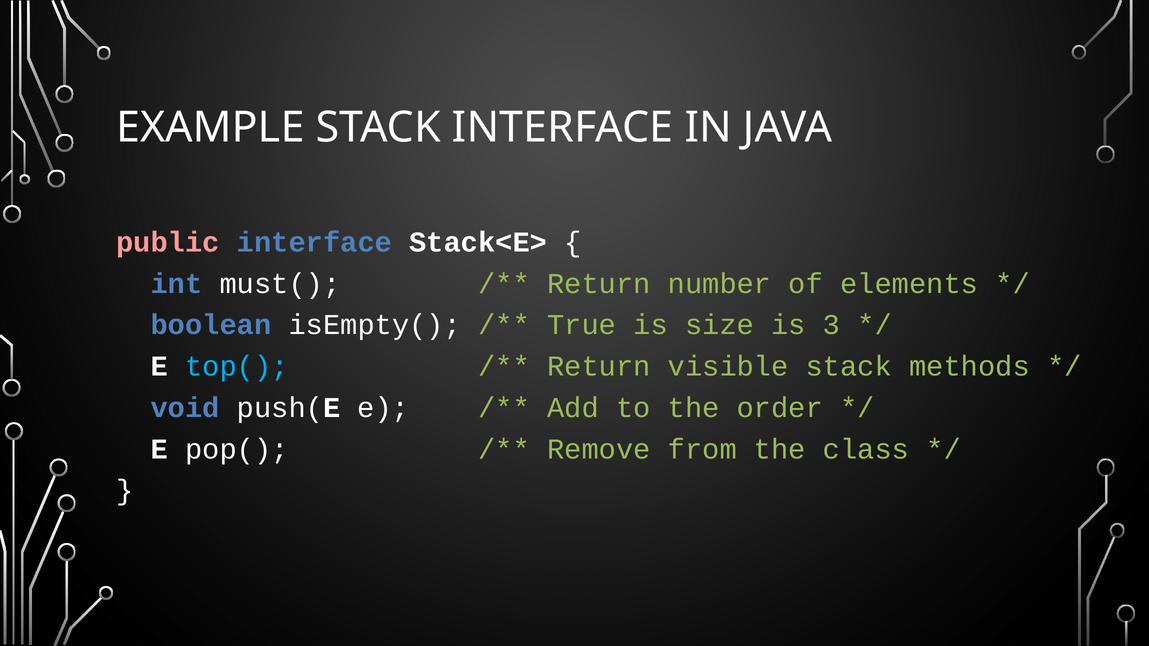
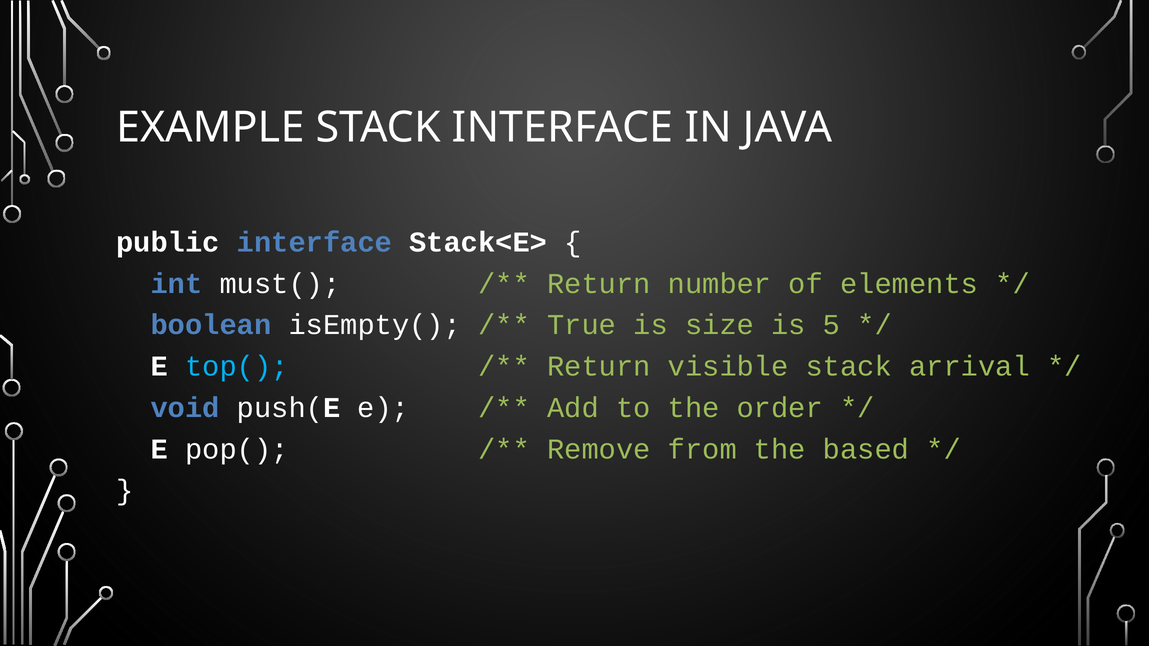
public colour: pink -> white
3: 3 -> 5
methods: methods -> arrival
class: class -> based
